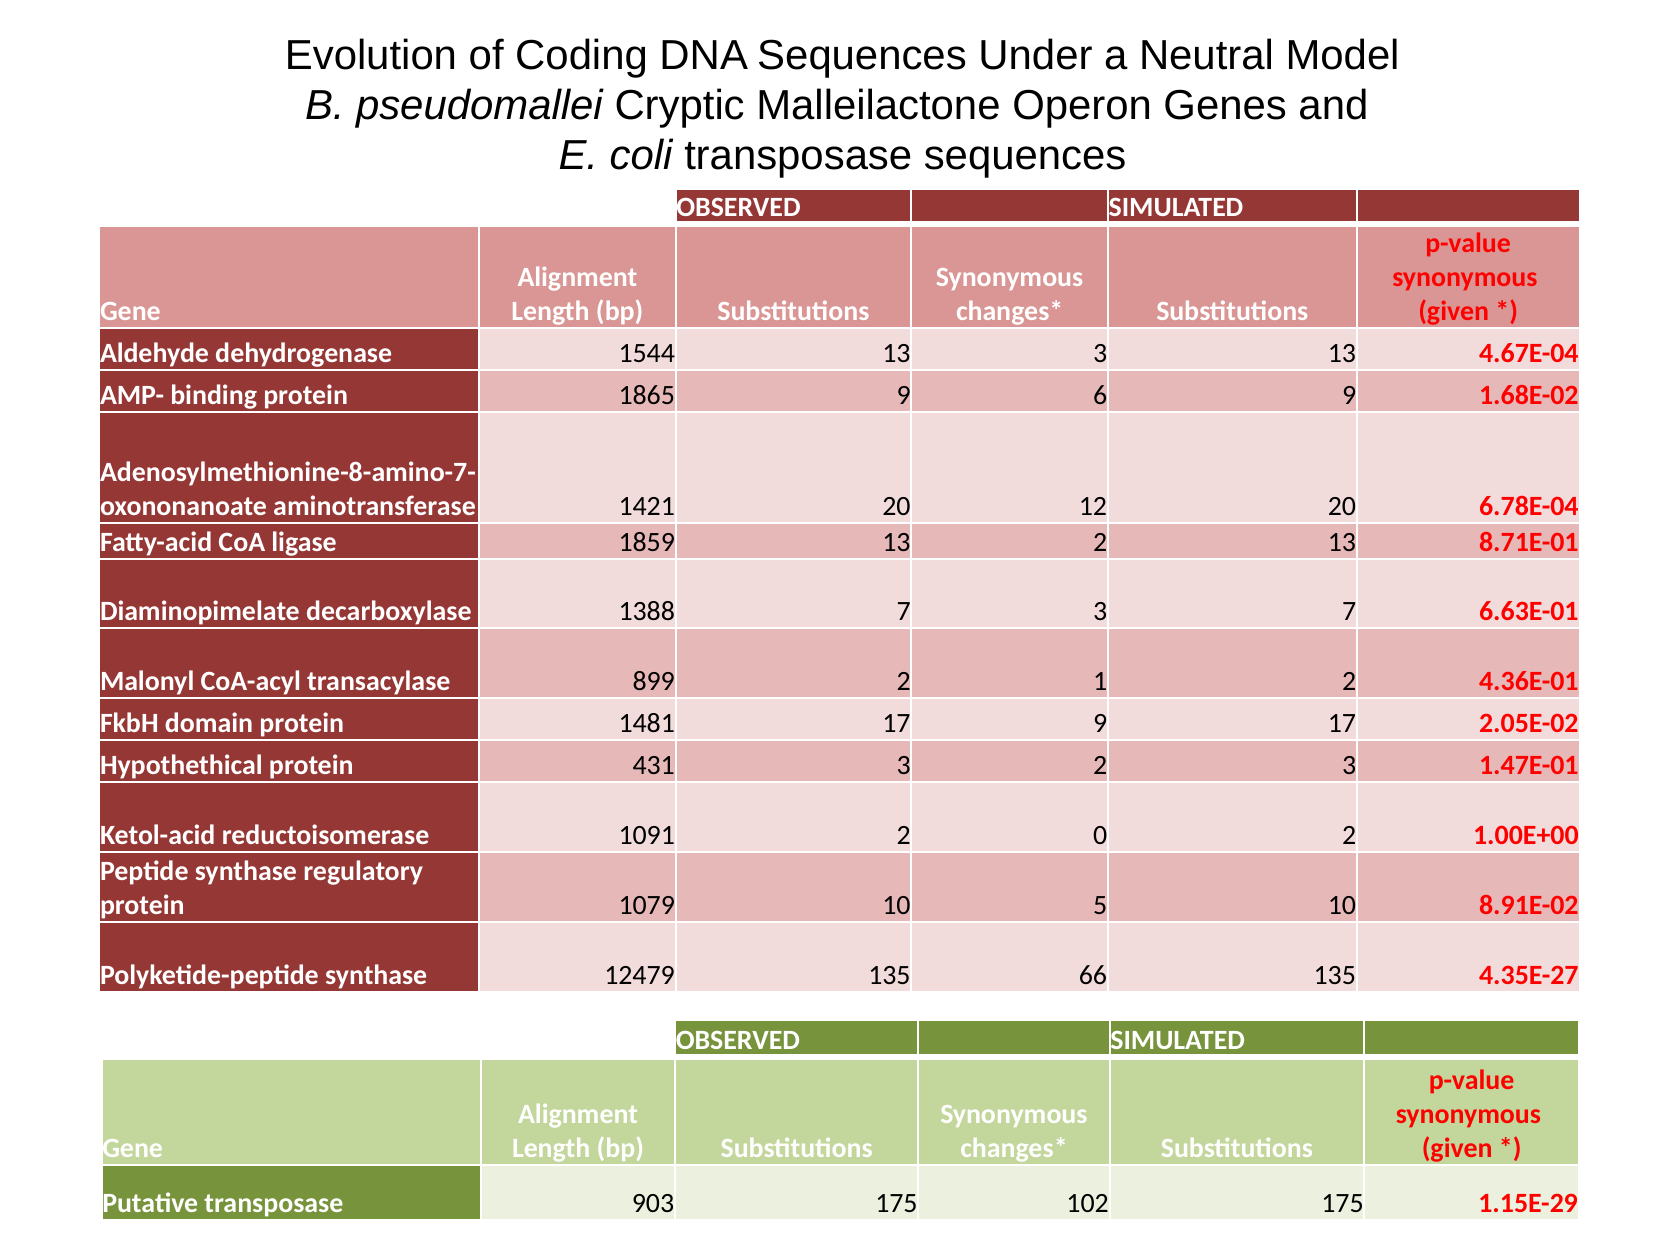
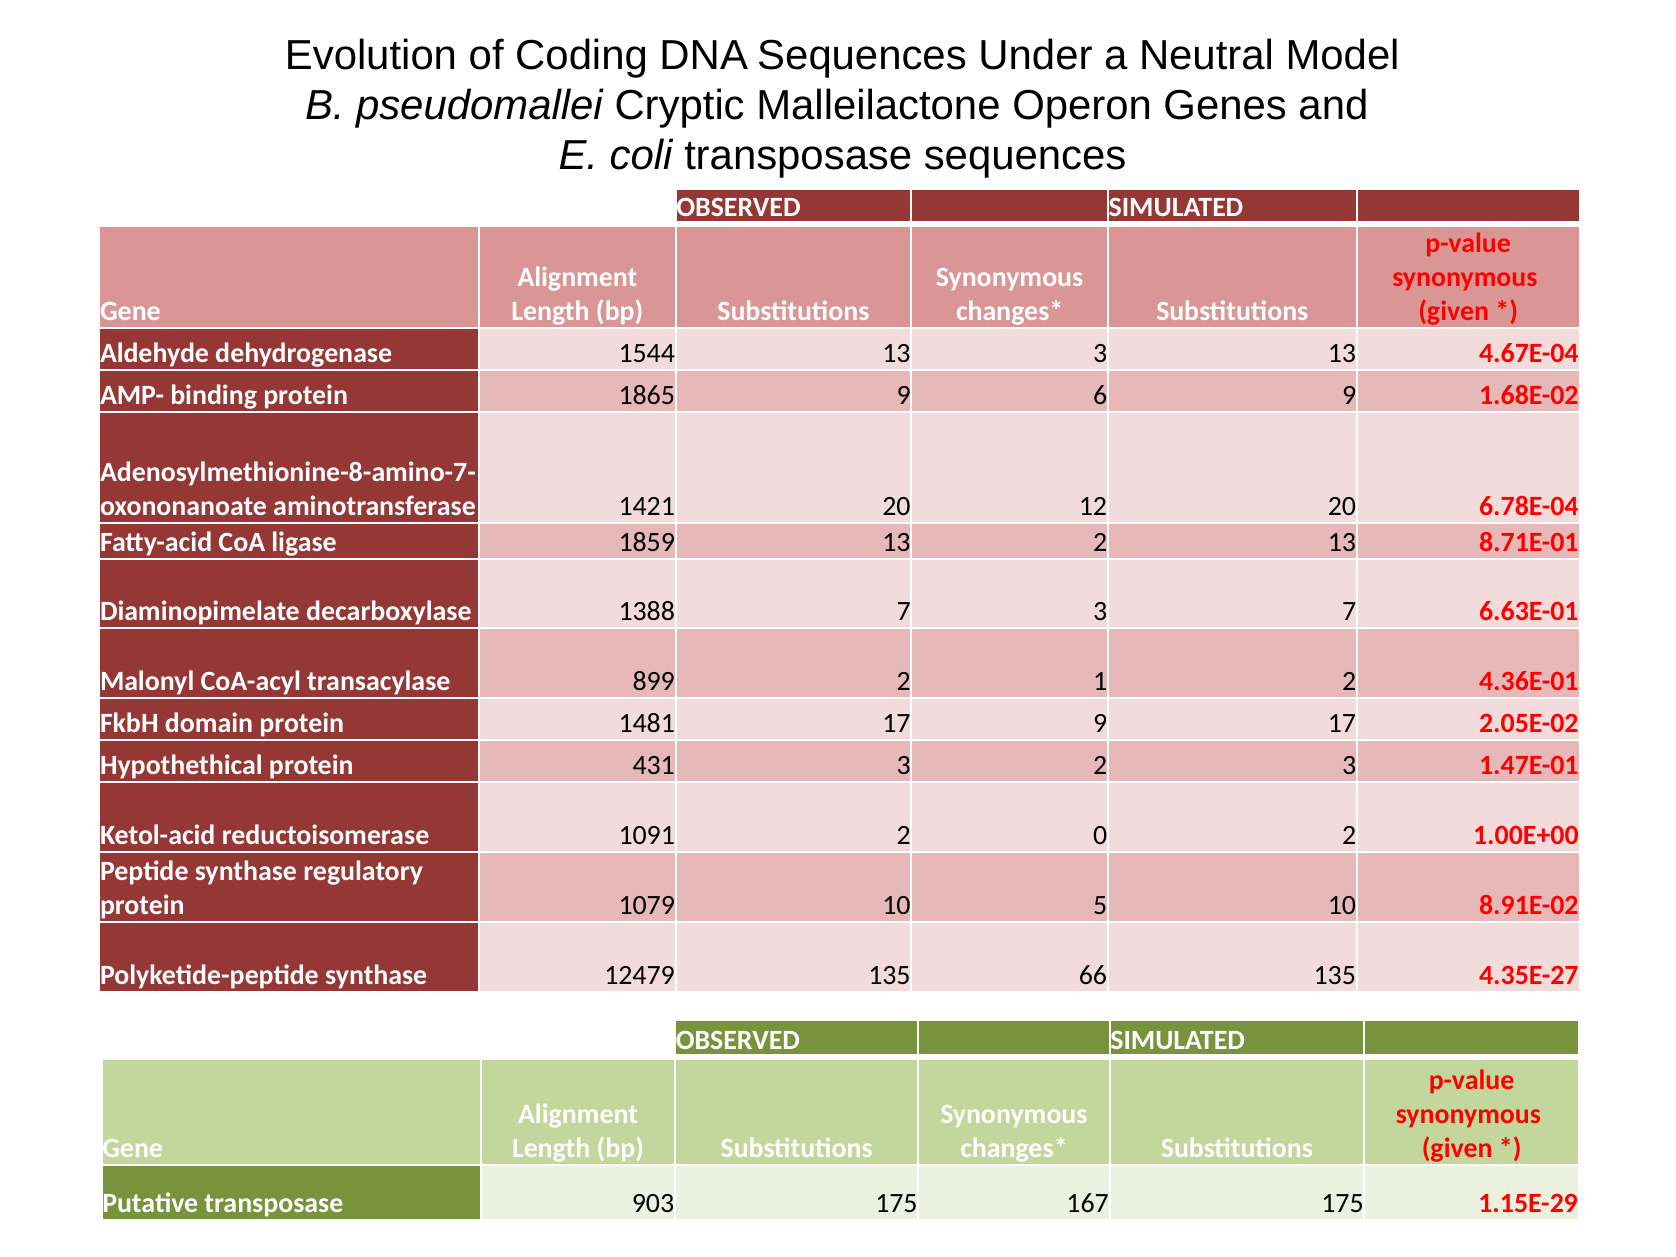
102: 102 -> 167
